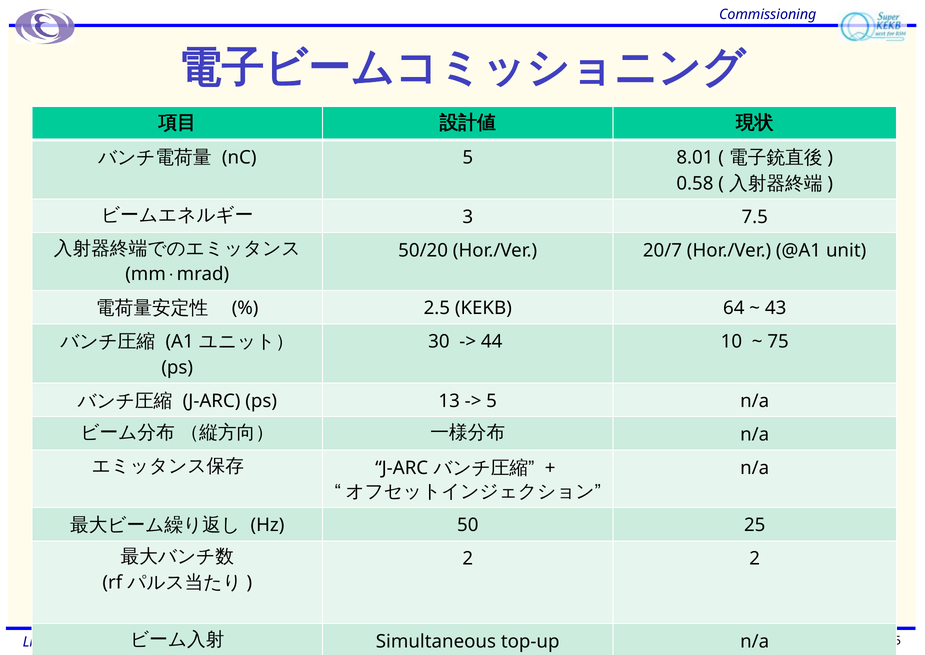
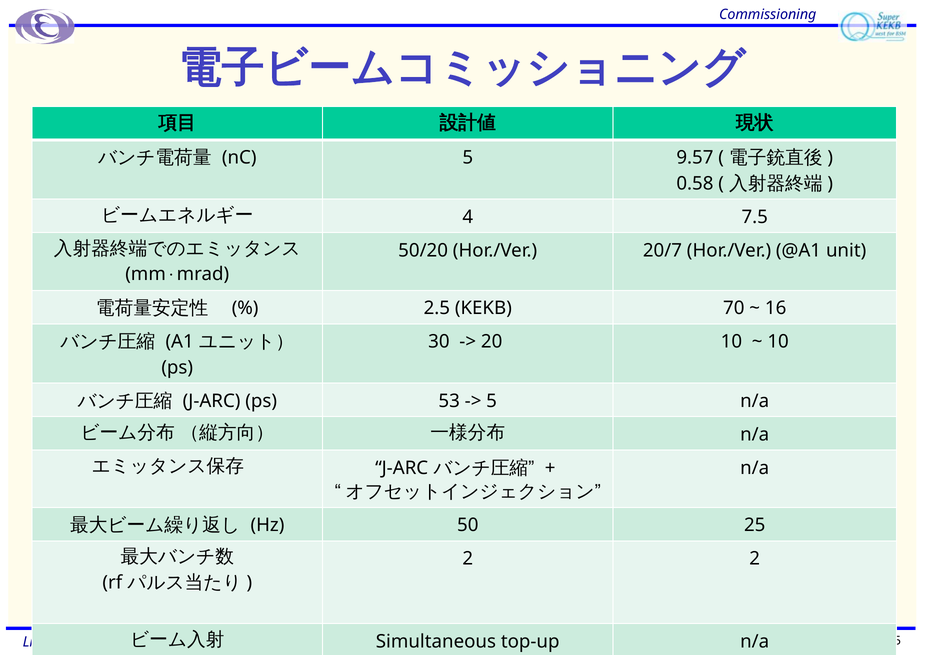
8.01: 8.01 -> 9.57
3: 3 -> 4
64: 64 -> 70
43: 43 -> 16
44: 44 -> 20
75 at (778, 342): 75 -> 10
13: 13 -> 53
